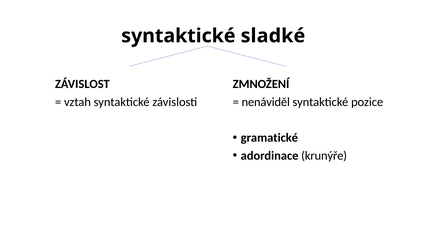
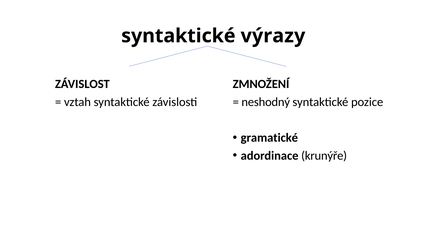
sladké: sladké -> výrazy
nenáviděl: nenáviděl -> neshodný
